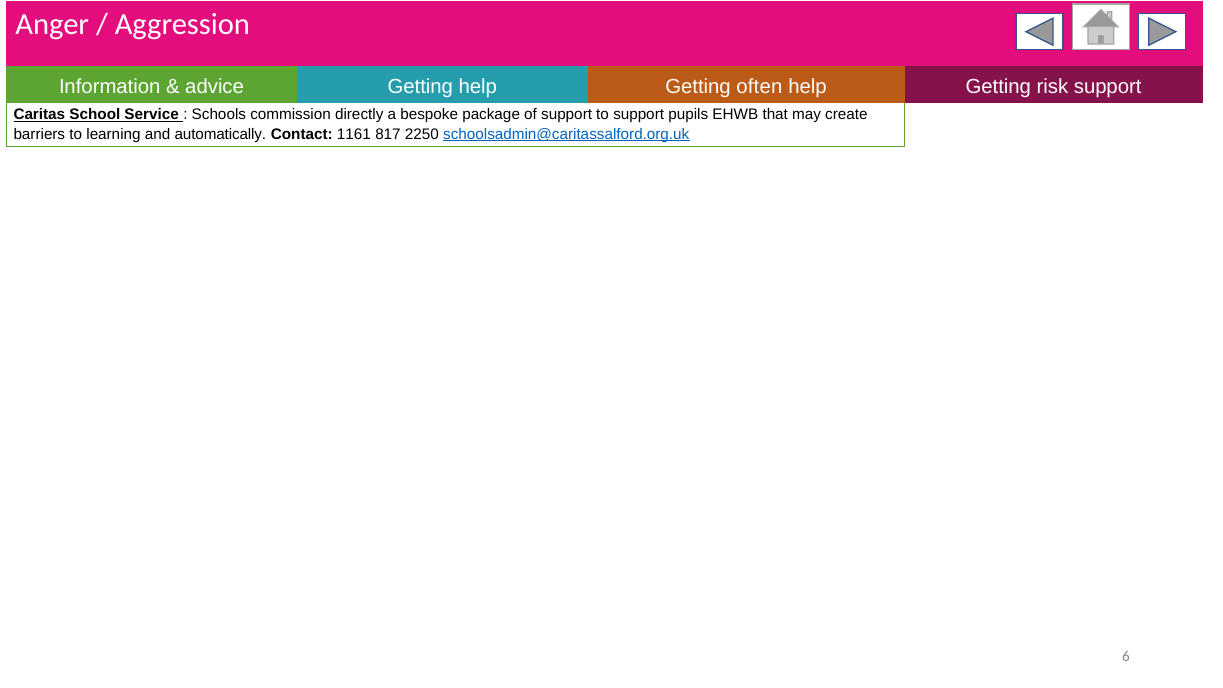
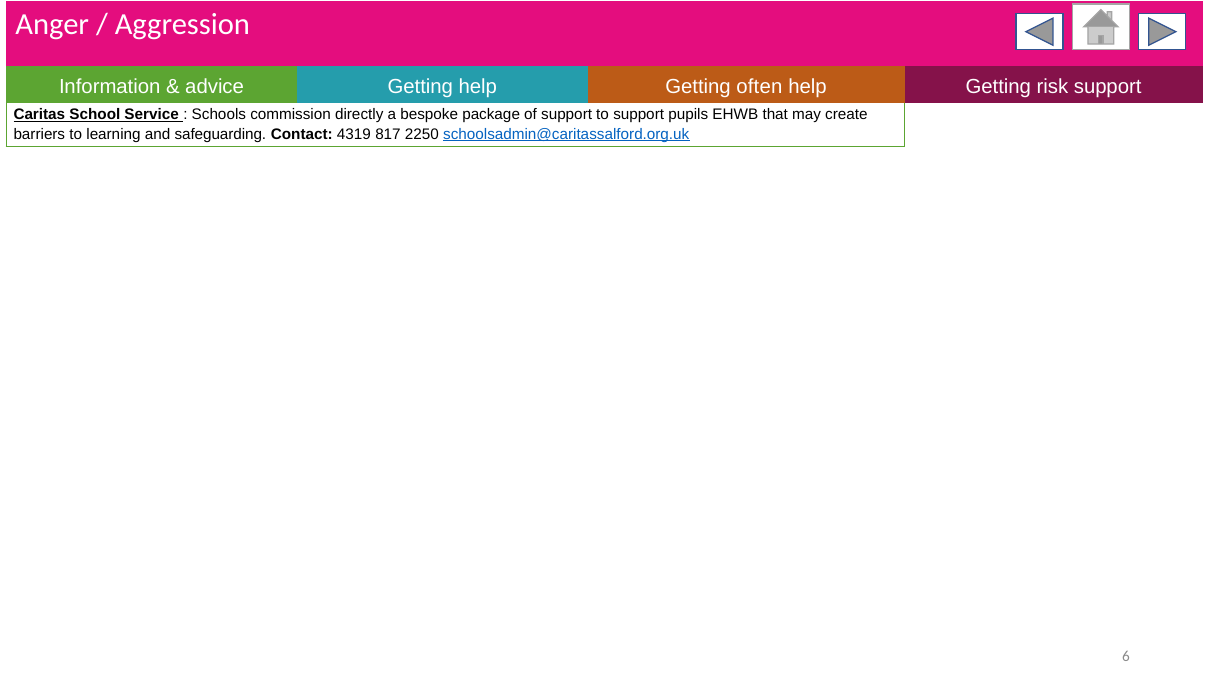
automatically: automatically -> safeguarding
1161: 1161 -> 4319
